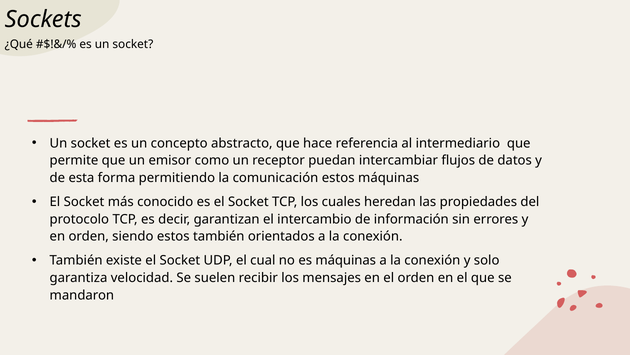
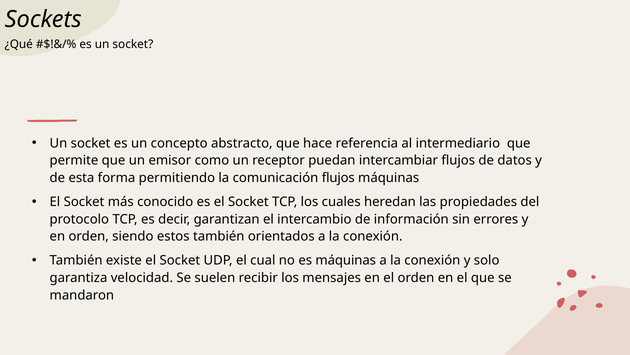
comunicación estos: estos -> flujos
